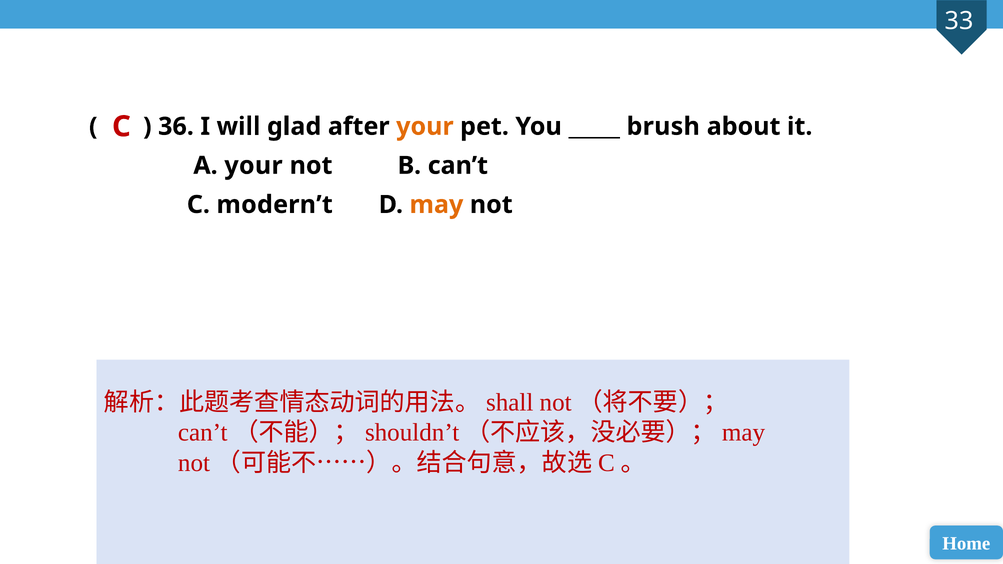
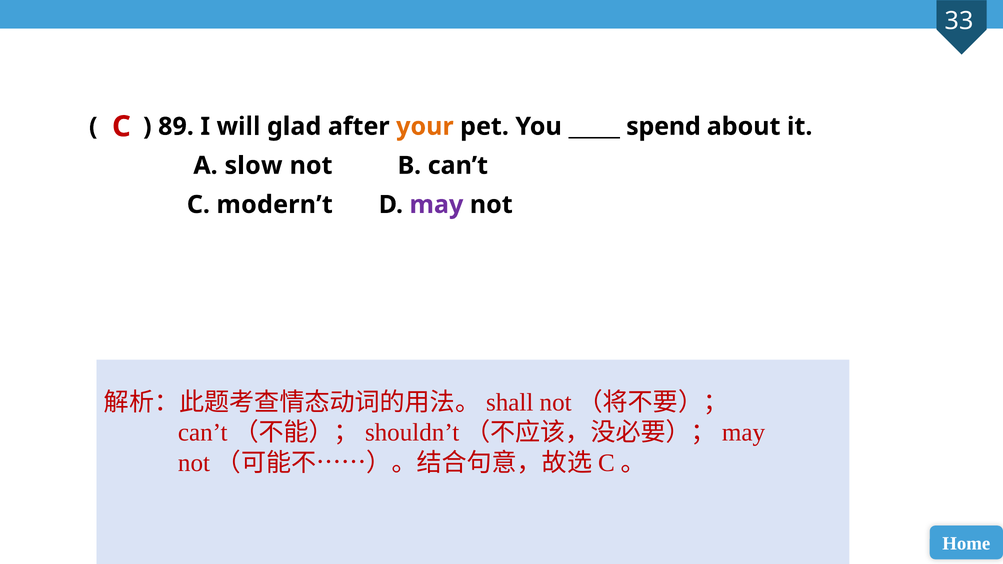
36: 36 -> 89
brush: brush -> spend
A your: your -> slow
may colour: orange -> purple
